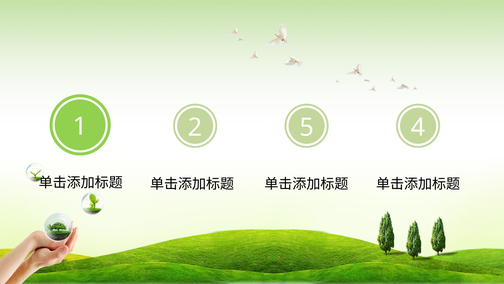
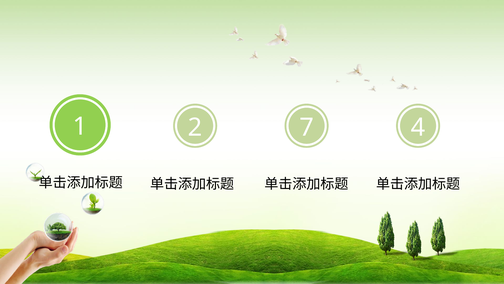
5: 5 -> 7
